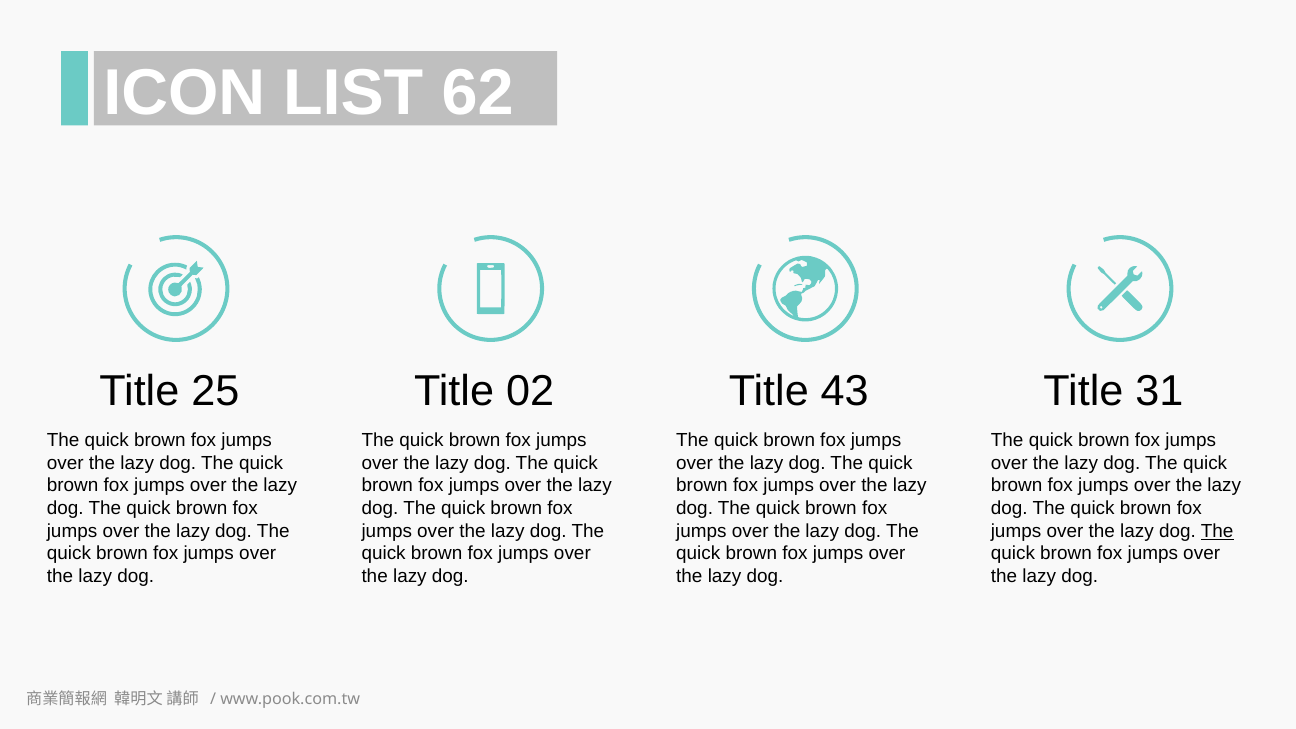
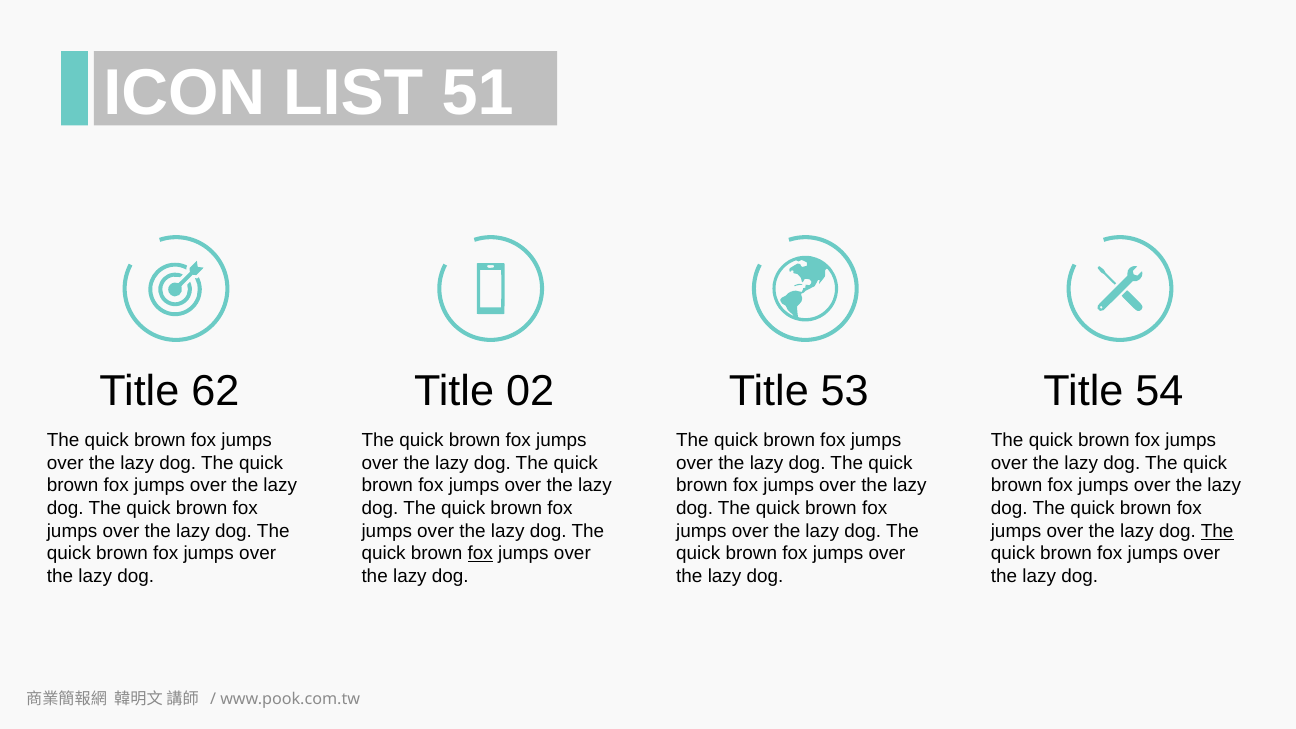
62: 62 -> 51
25: 25 -> 62
43: 43 -> 53
31: 31 -> 54
fox at (480, 554) underline: none -> present
